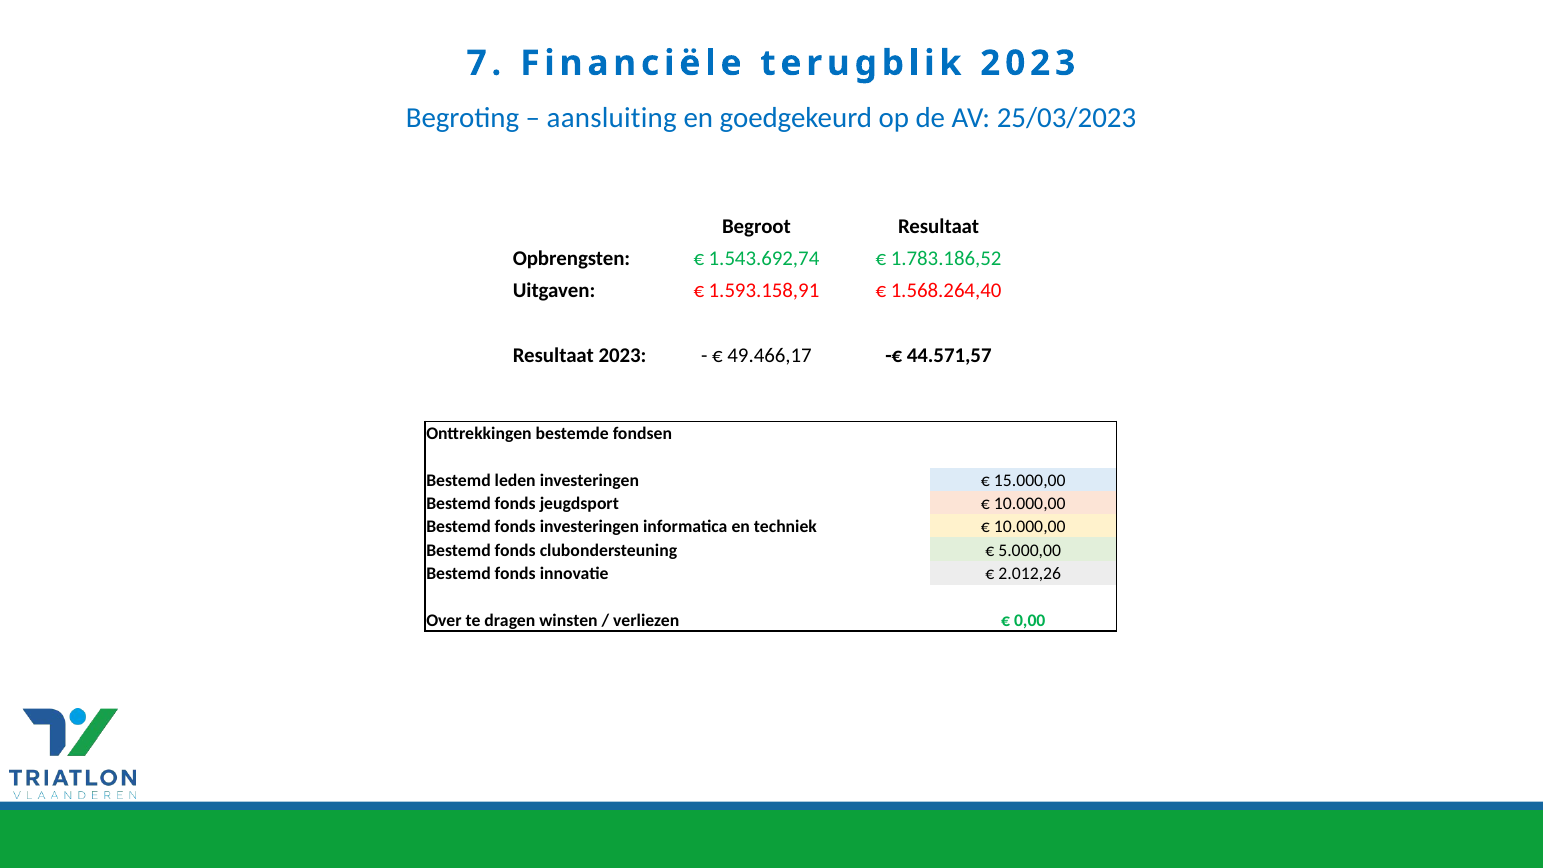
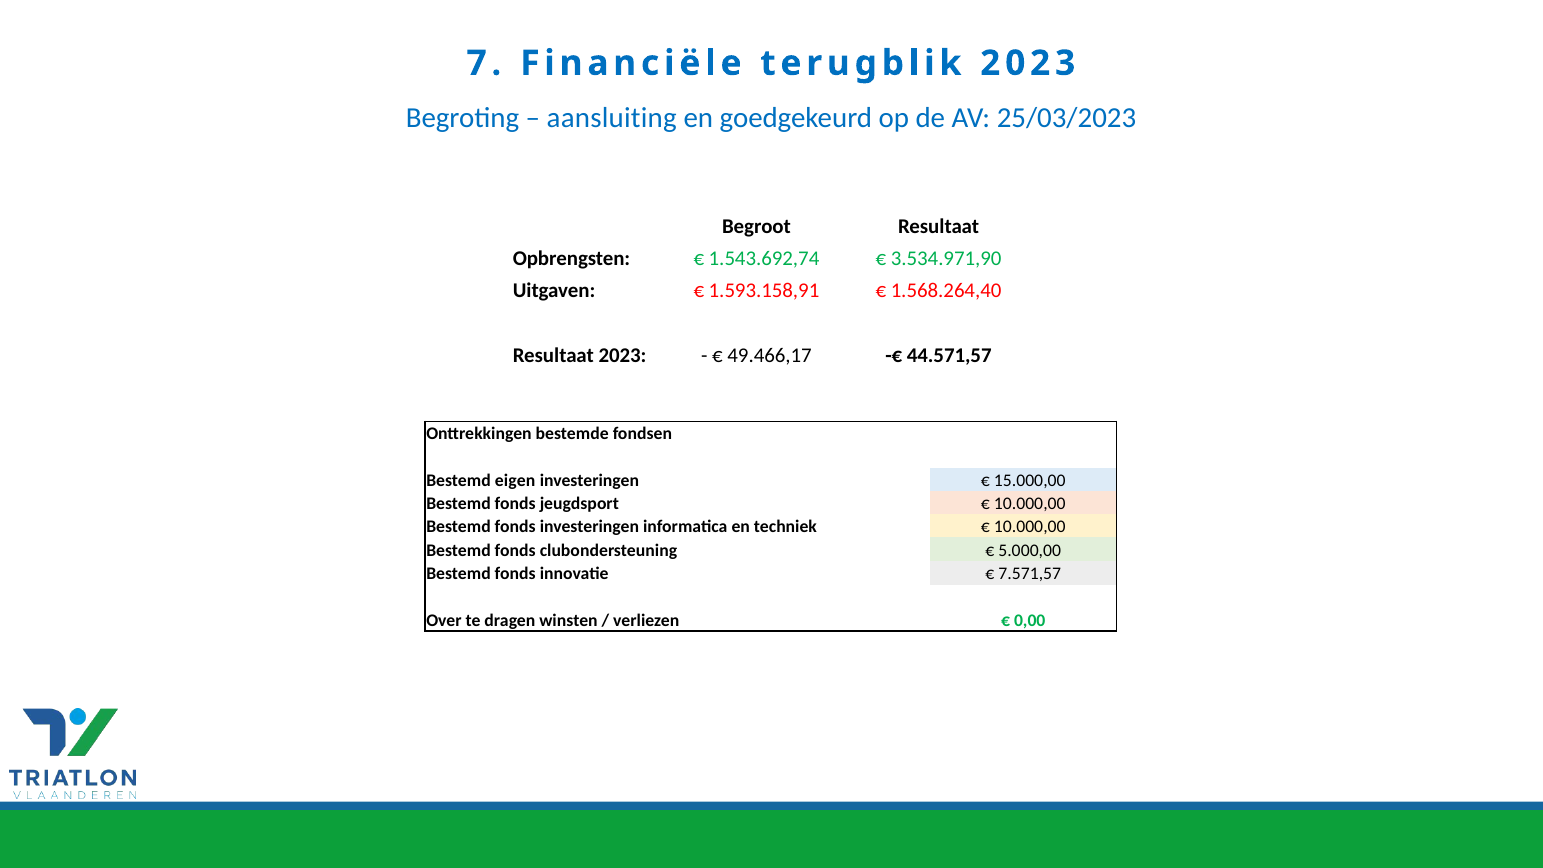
1.783.186,52: 1.783.186,52 -> 3.534.971,90
leden: leden -> eigen
2.012,26: 2.012,26 -> 7.571,57
